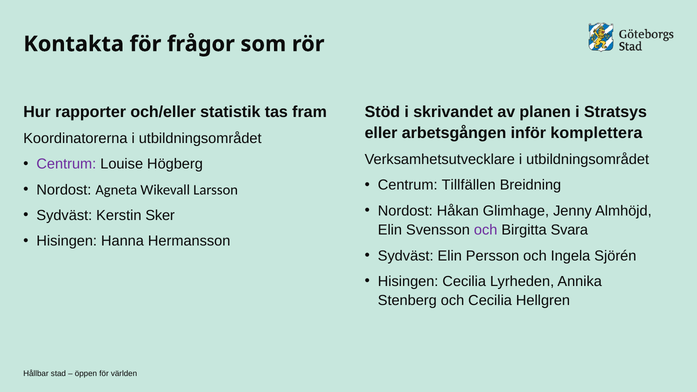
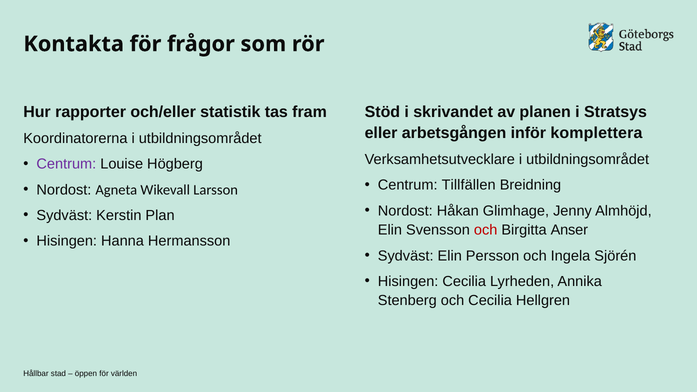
Sker: Sker -> Plan
och at (486, 230) colour: purple -> red
Svara: Svara -> Anser
